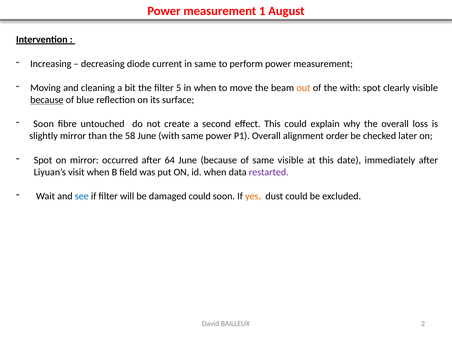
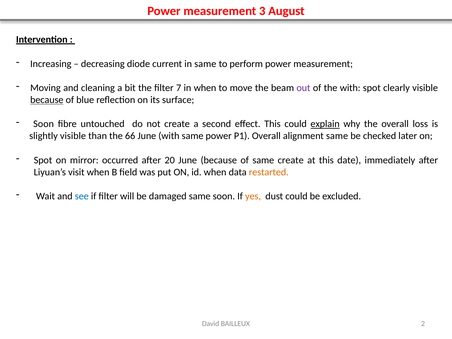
1: 1 -> 3
5: 5 -> 7
out colour: orange -> purple
explain underline: none -> present
slightly mirror: mirror -> visible
58: 58 -> 66
alignment order: order -> same
64: 64 -> 20
same visible: visible -> create
restarted colour: purple -> orange
damaged could: could -> same
